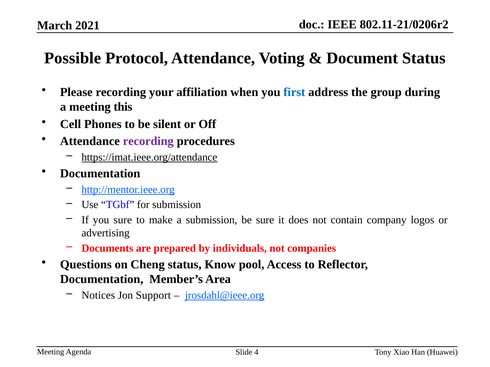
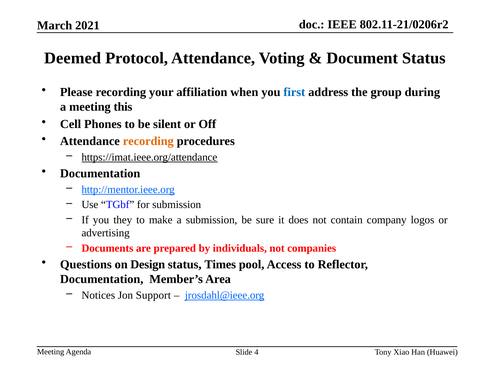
Possible: Possible -> Deemed
recording at (148, 141) colour: purple -> orange
you sure: sure -> they
Cheng: Cheng -> Design
Know: Know -> Times
